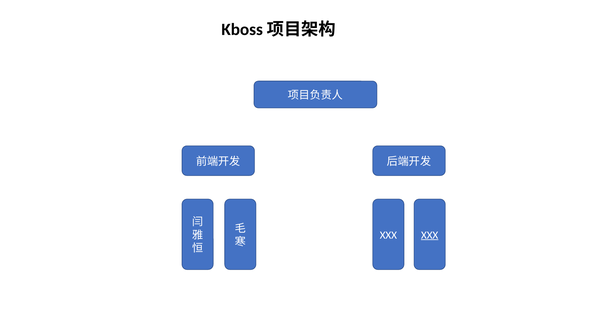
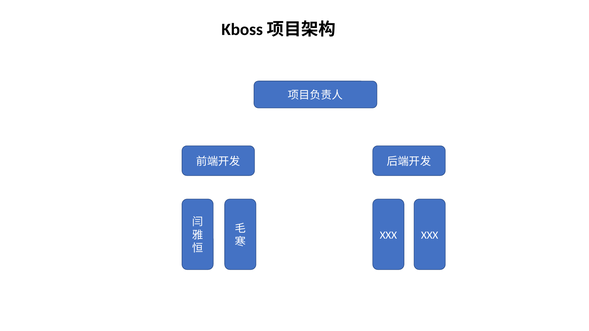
XXX at (430, 235) underline: present -> none
